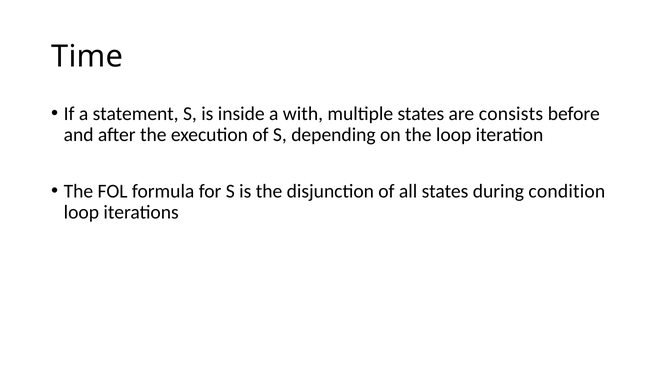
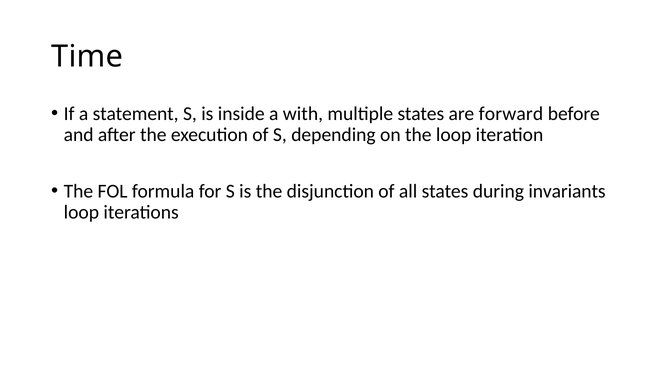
consists: consists -> forward
condition: condition -> invariants
